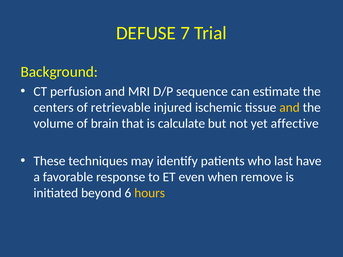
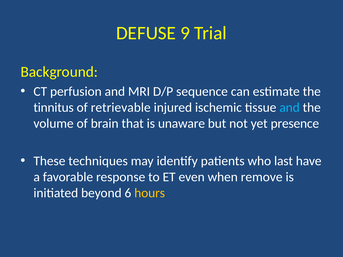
7: 7 -> 9
centers: centers -> tinnitus
and at (290, 108) colour: yellow -> light blue
calculate: calculate -> unaware
affective: affective -> presence
